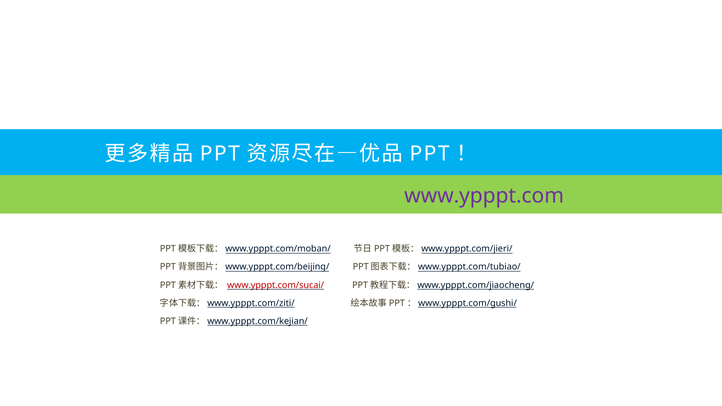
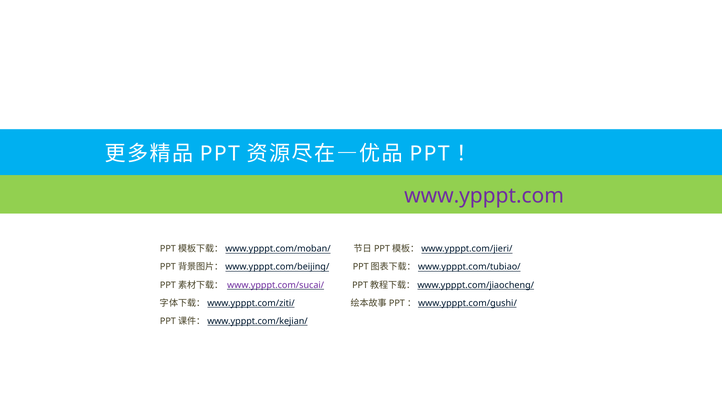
www.ypppt.com/sucai/ colour: red -> purple
